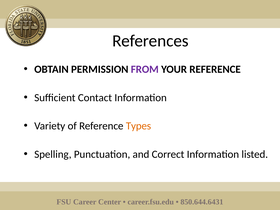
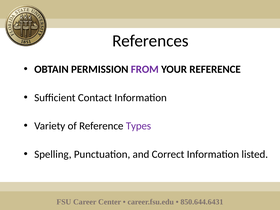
Types colour: orange -> purple
